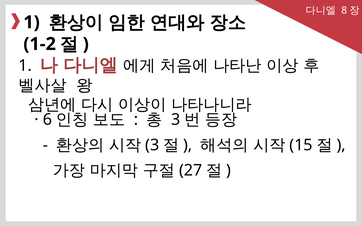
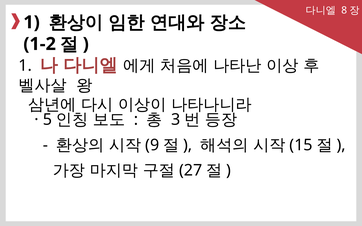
6: 6 -> 5
3 at (152, 145): 3 -> 9
